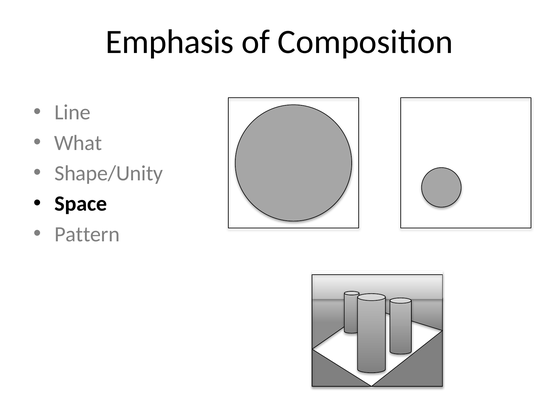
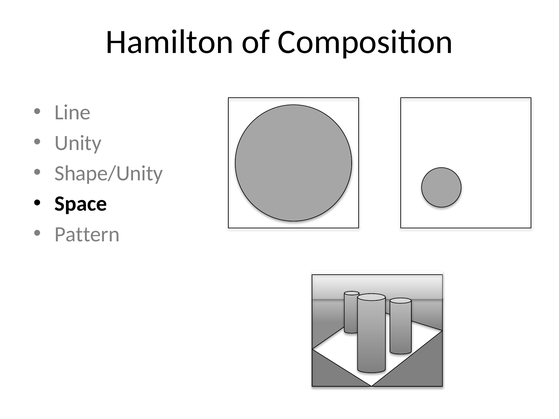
Emphasis: Emphasis -> Hamilton
What: What -> Unity
